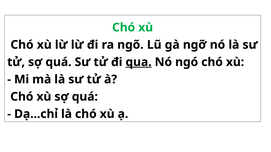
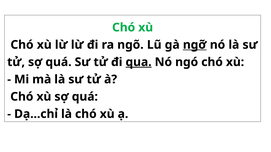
ngỡ underline: none -> present
